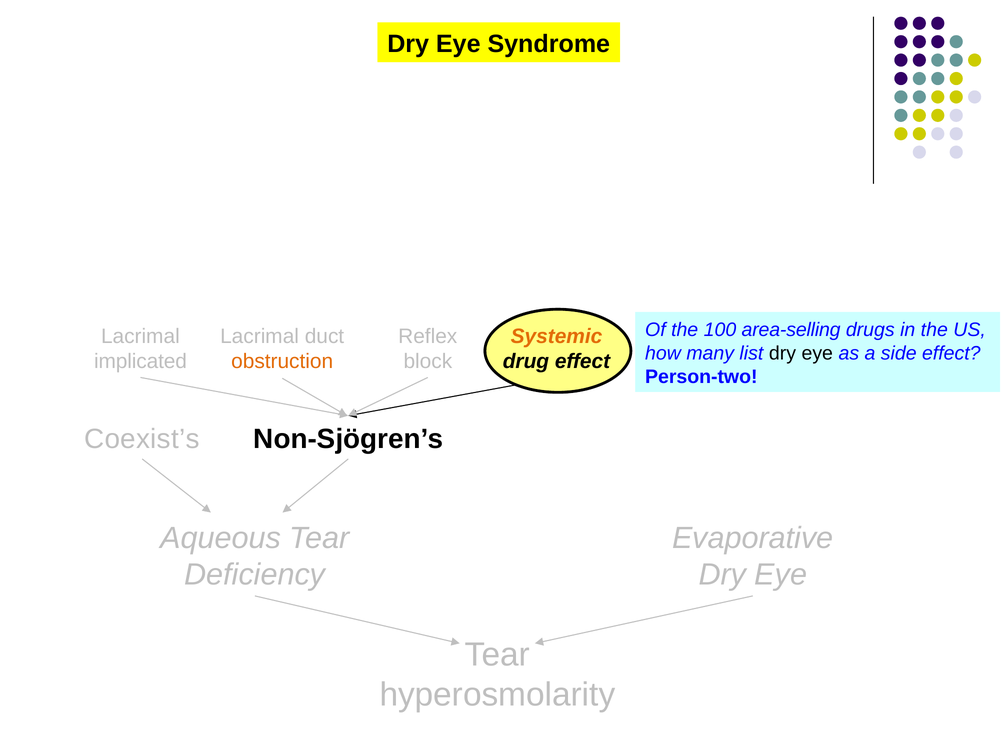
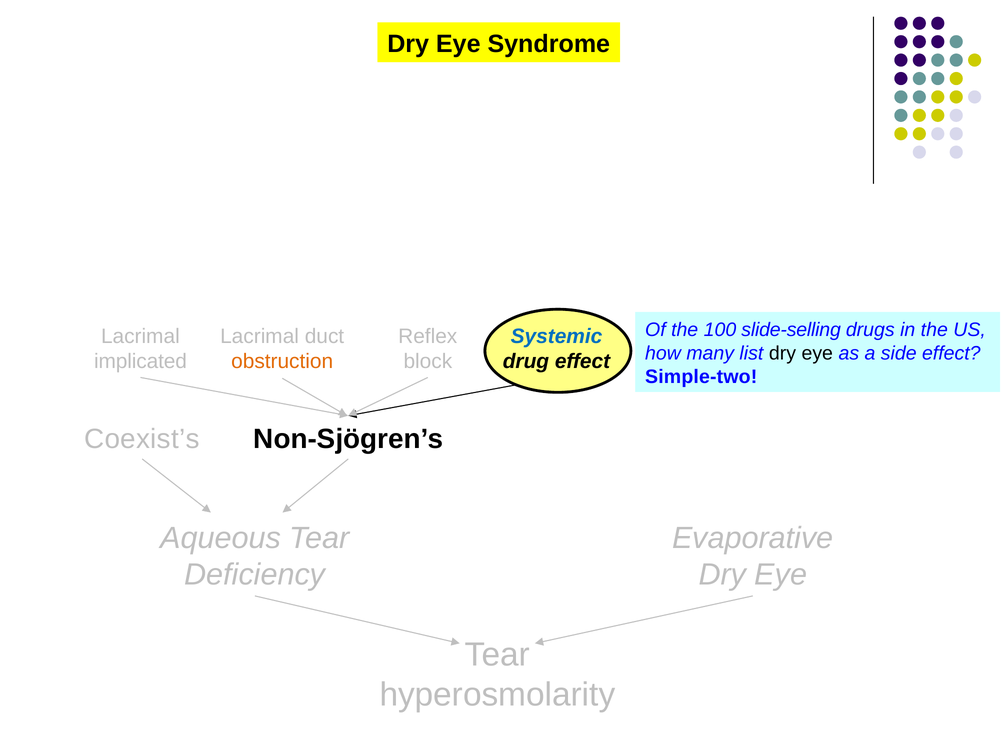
area-selling: area-selling -> slide-selling
Systemic colour: orange -> blue
Person-two: Person-two -> Simple-two
